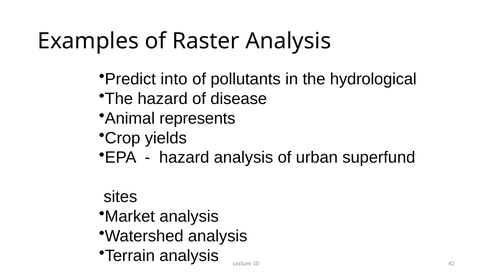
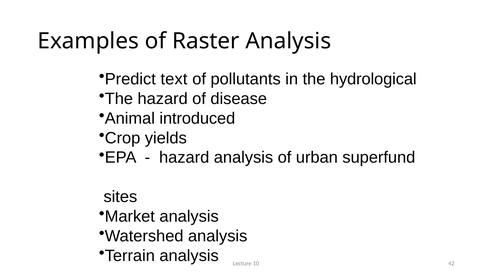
into: into -> text
represents: represents -> introduced
